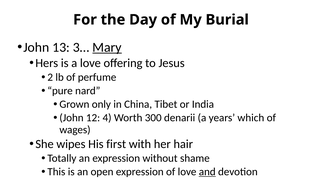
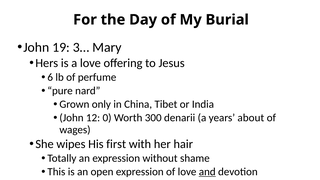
13: 13 -> 19
Mary underline: present -> none
2: 2 -> 6
4: 4 -> 0
which: which -> about
